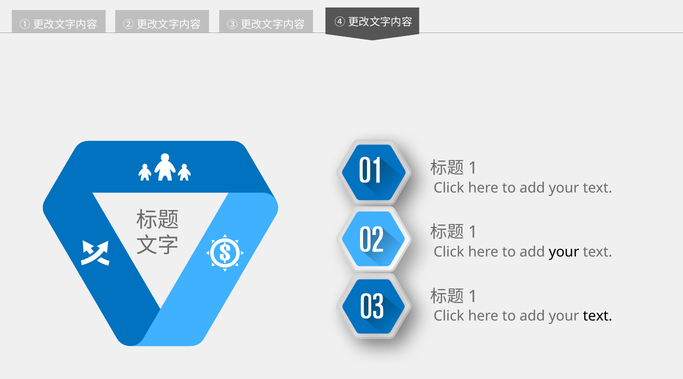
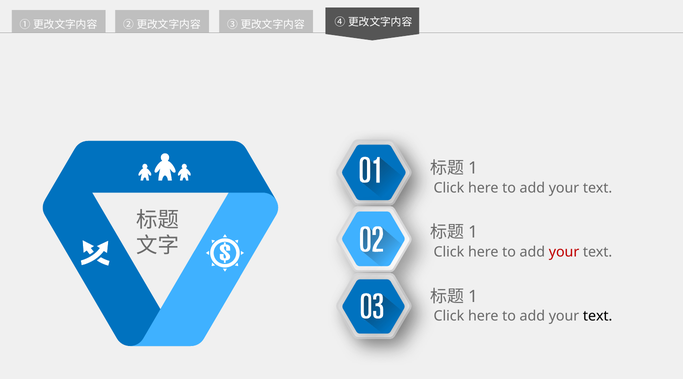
your at (564, 252) colour: black -> red
